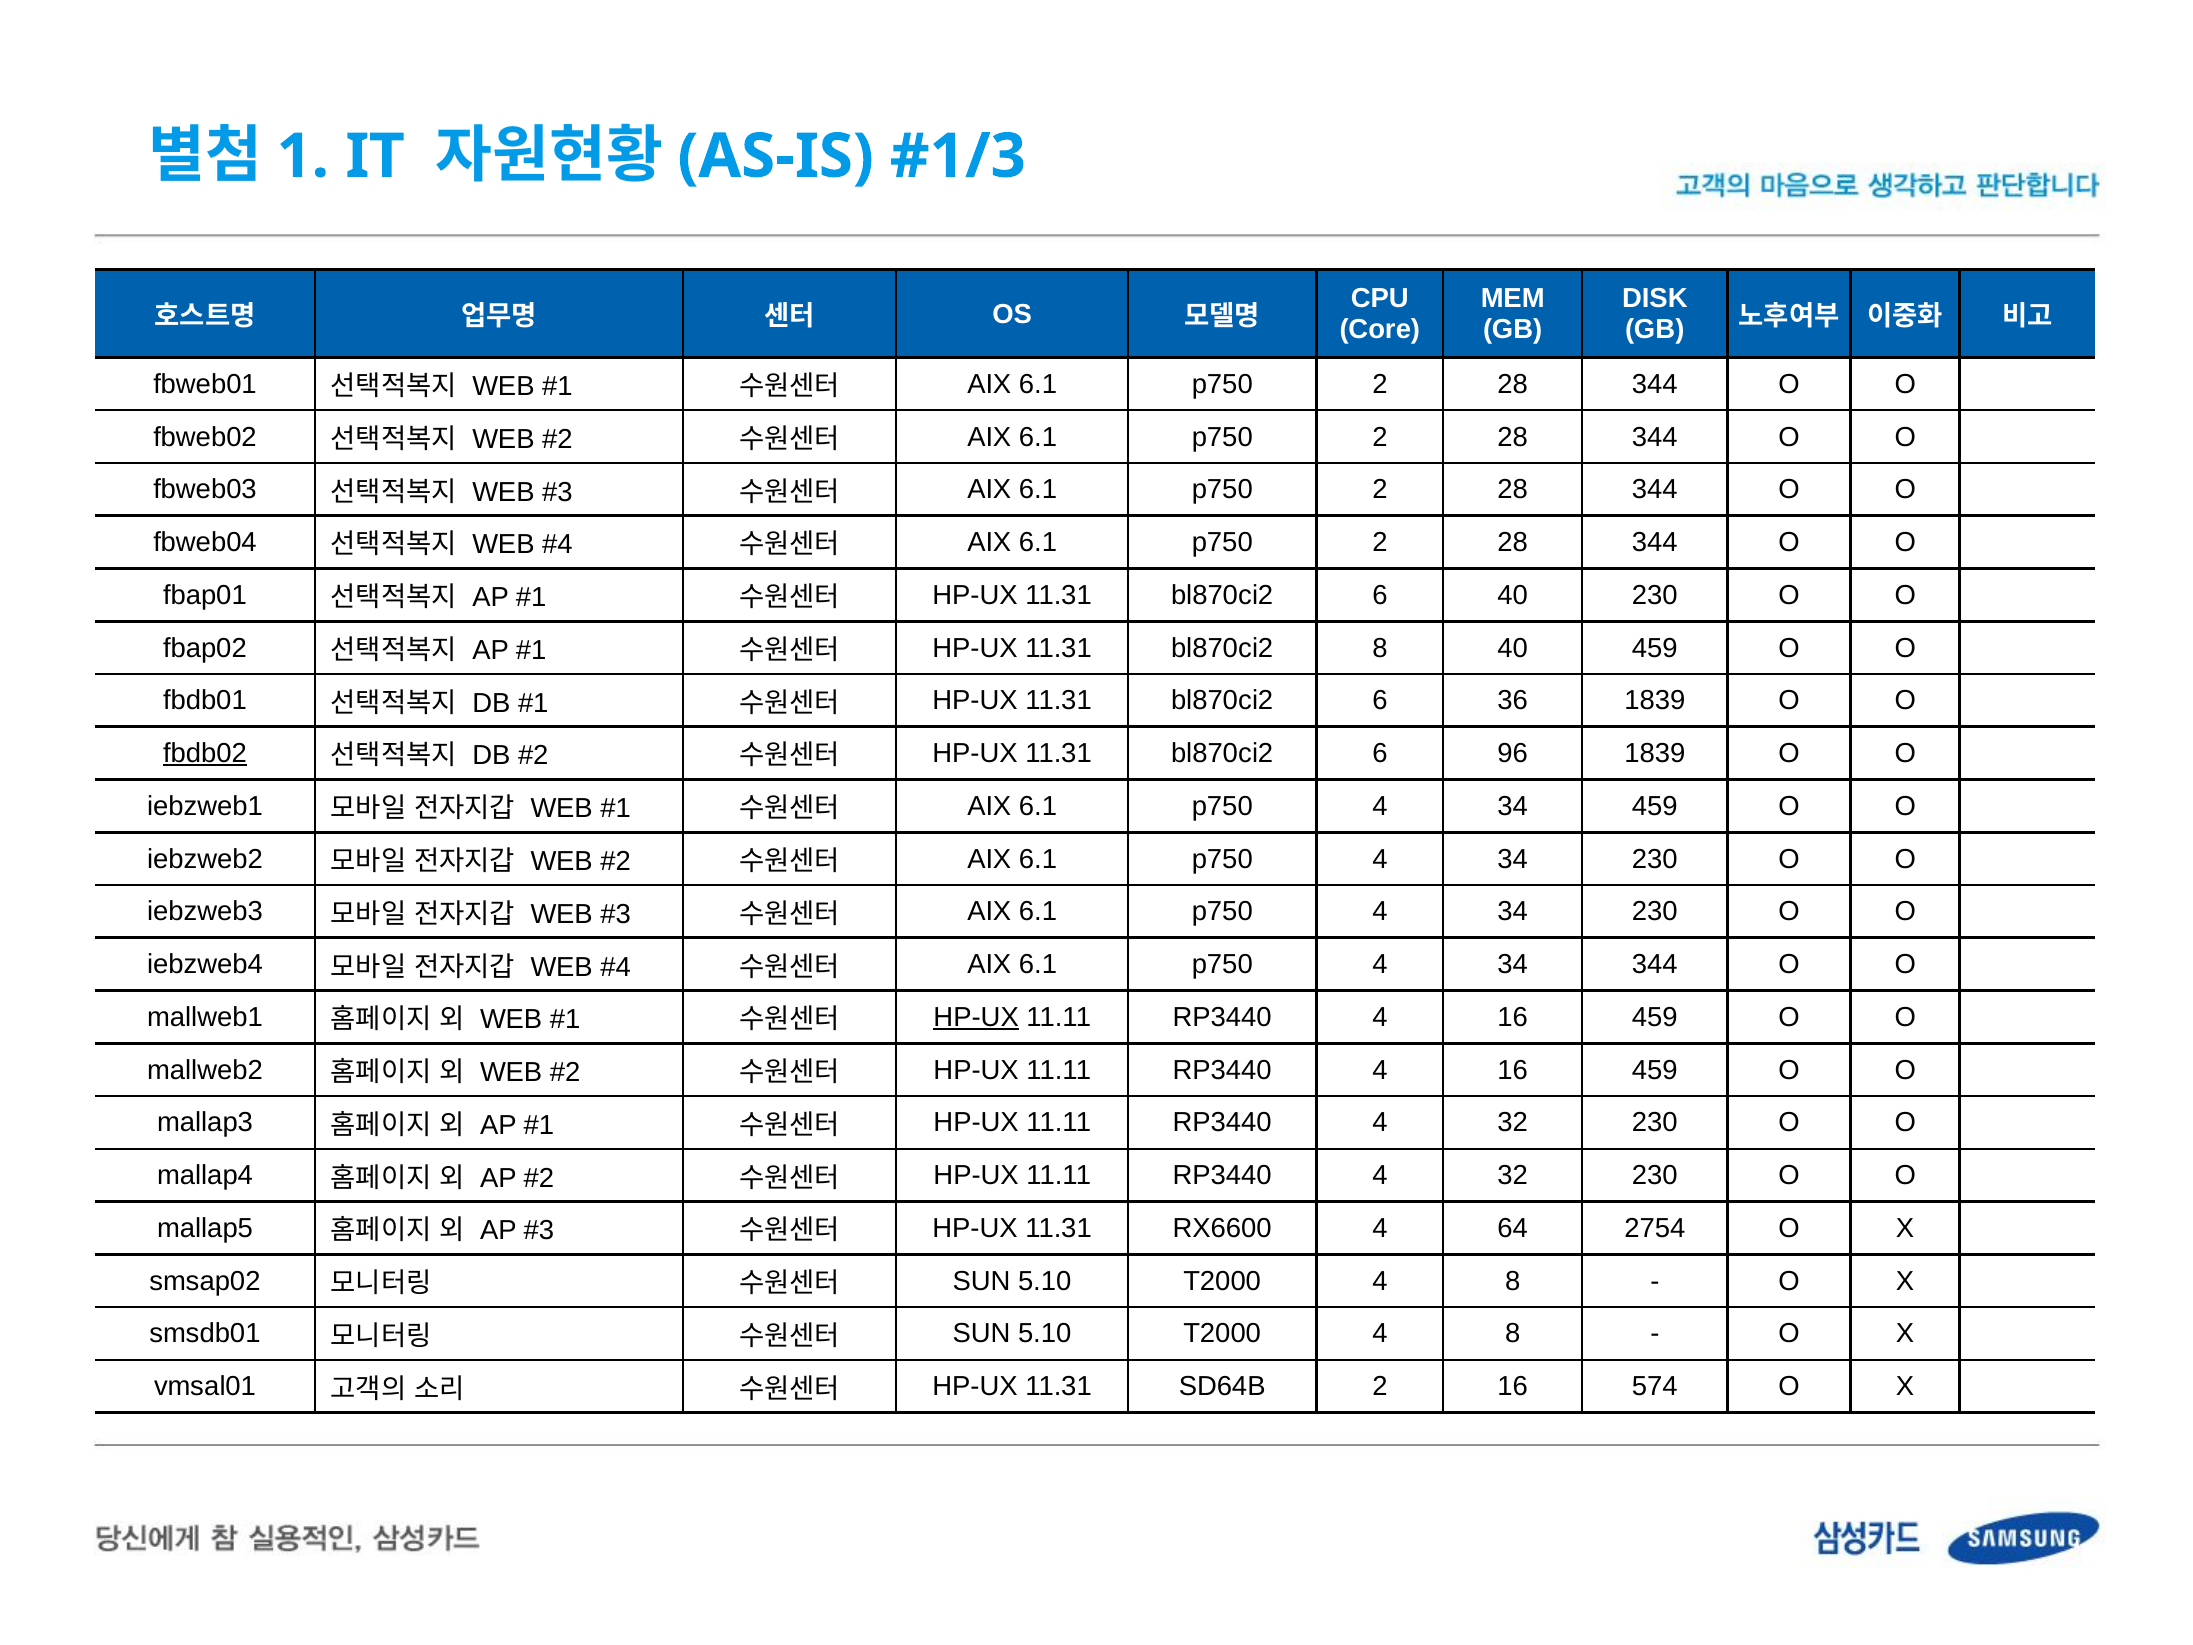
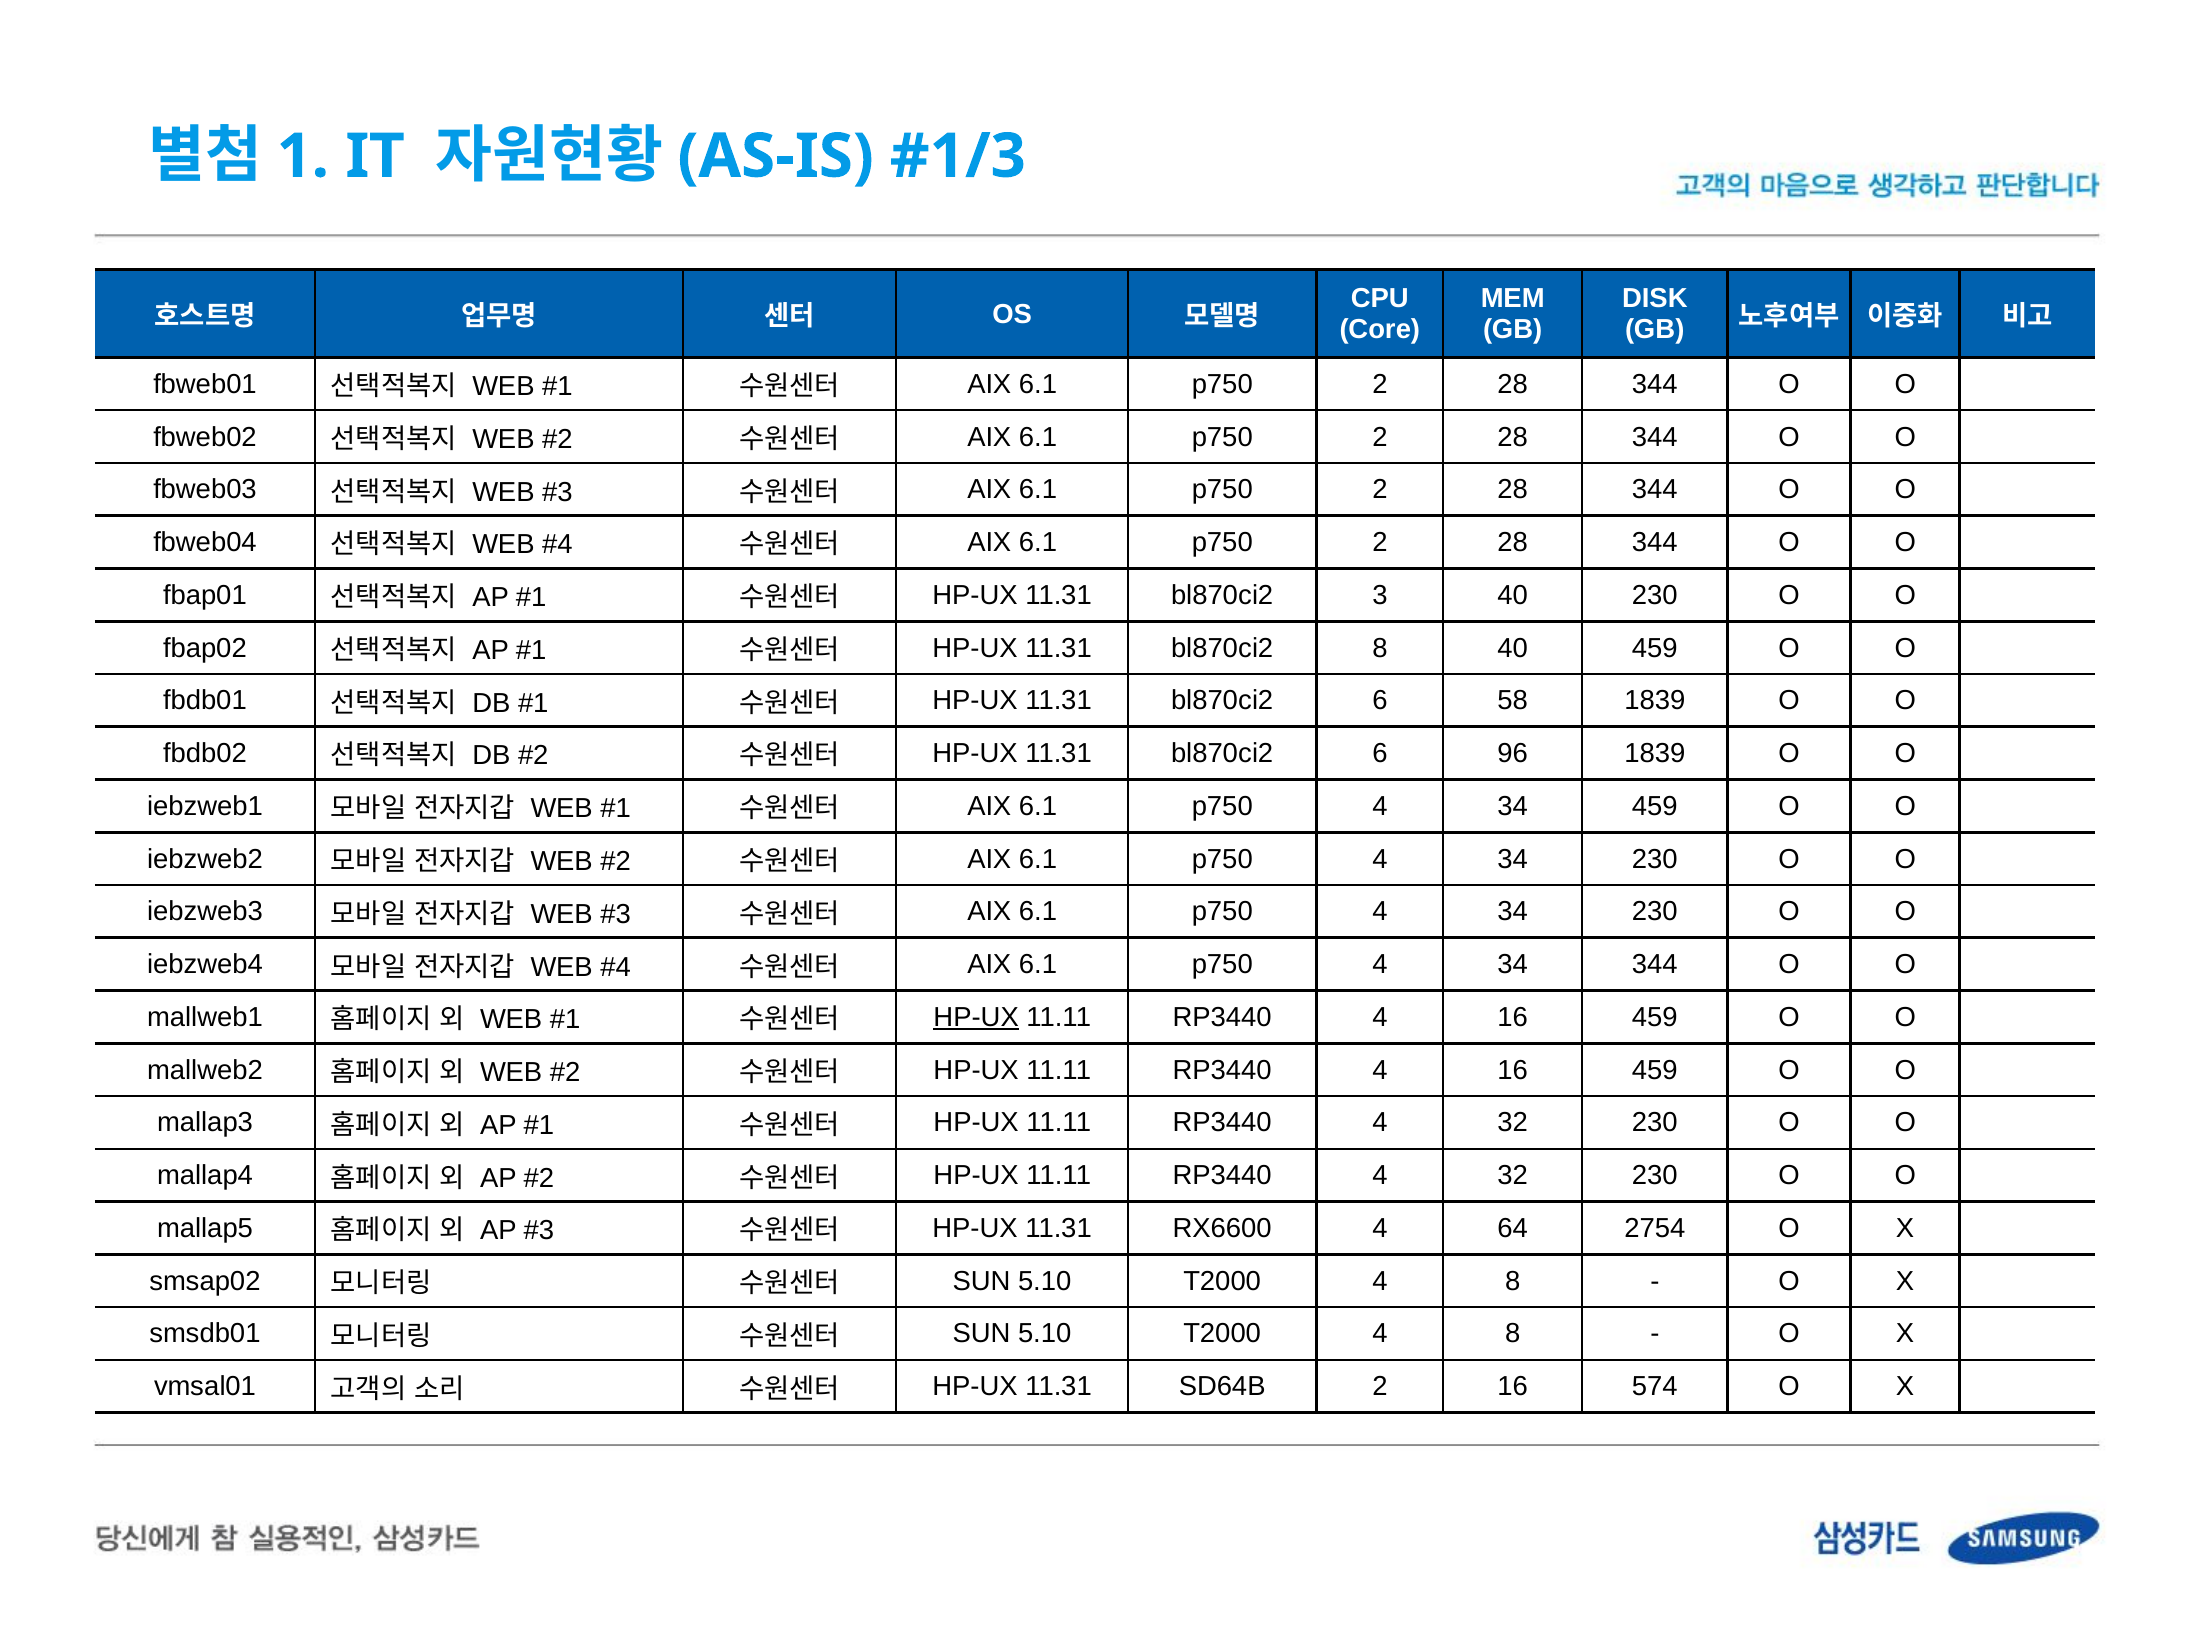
6 at (1380, 595): 6 -> 3
36: 36 -> 58
fbdb02 underline: present -> none
